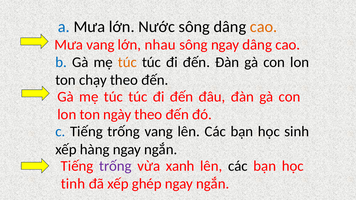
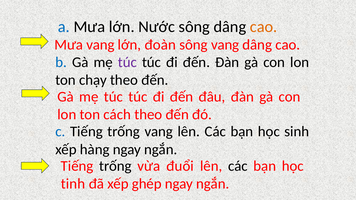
nhau: nhau -> đoàn
sông ngay: ngay -> vang
túc at (127, 62) colour: orange -> purple
ngày: ngày -> cách
trống at (115, 166) colour: purple -> black
xanh: xanh -> đuổi
